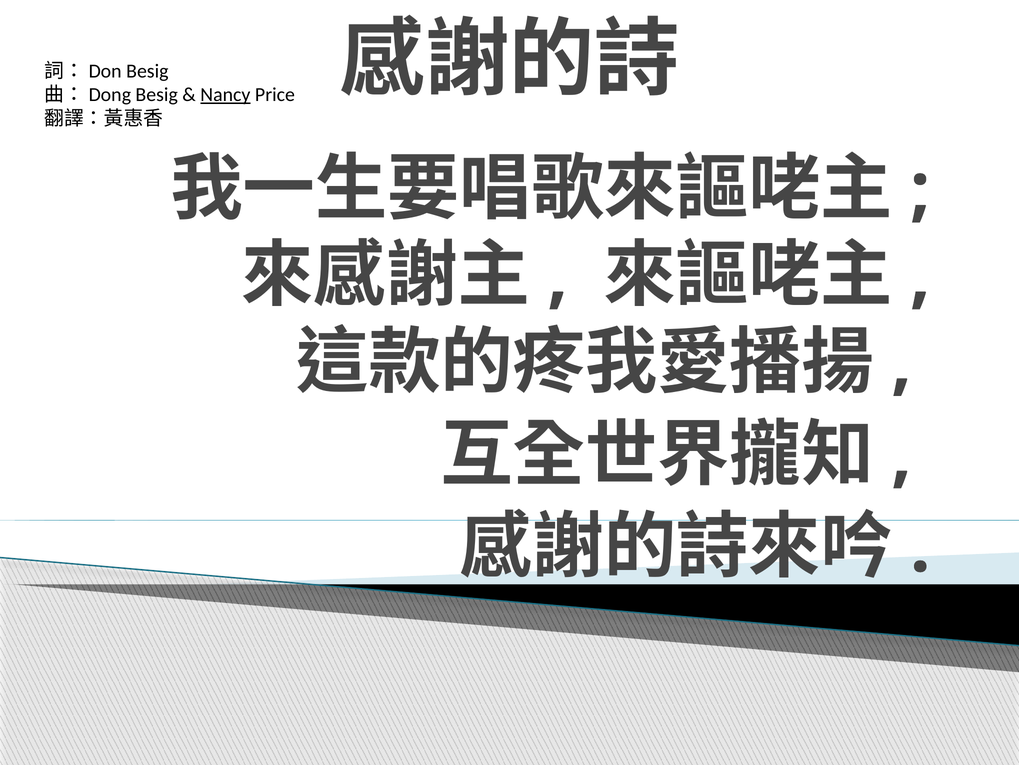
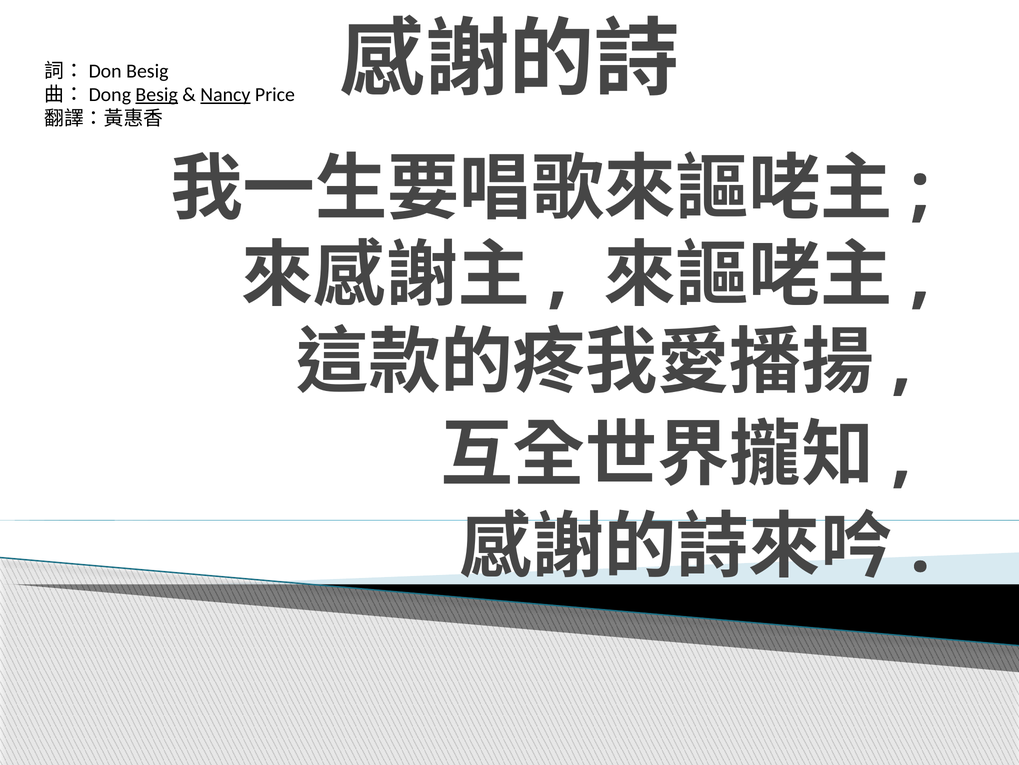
Besig at (157, 95) underline: none -> present
